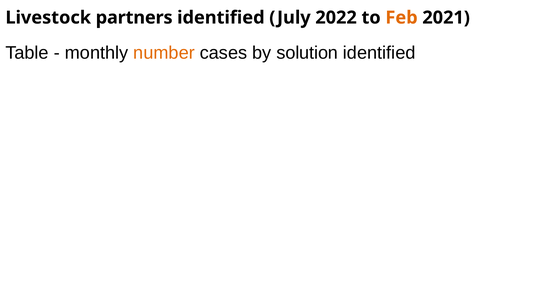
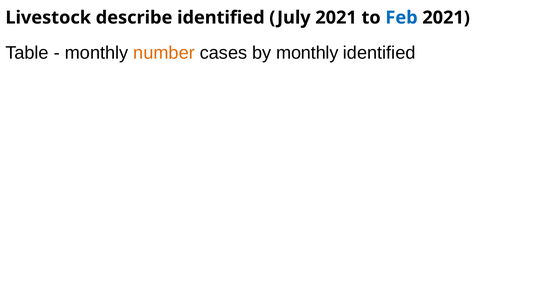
partners: partners -> describe
July 2022: 2022 -> 2021
Feb colour: orange -> blue
by solution: solution -> monthly
